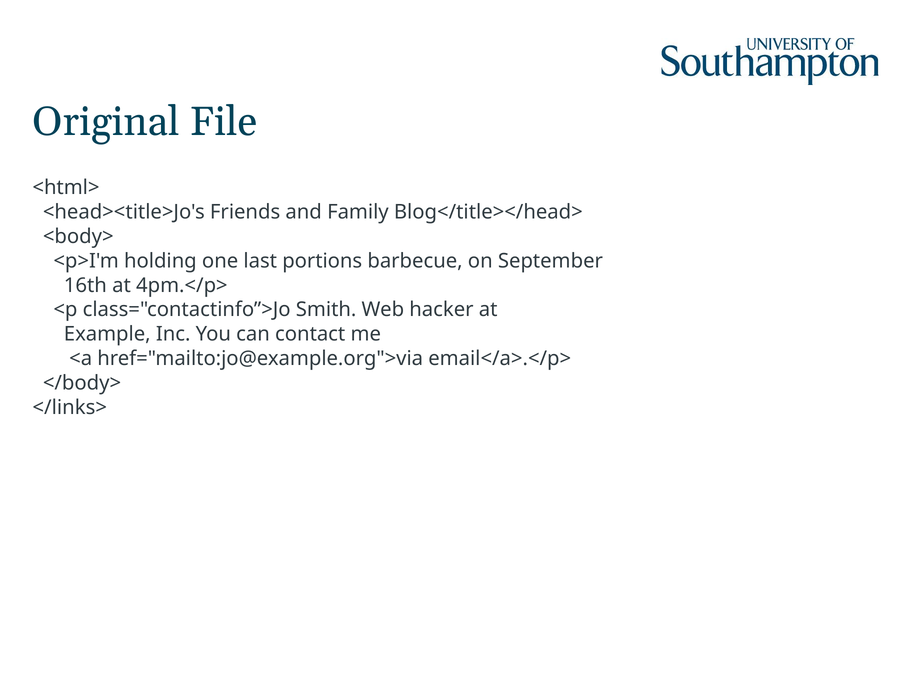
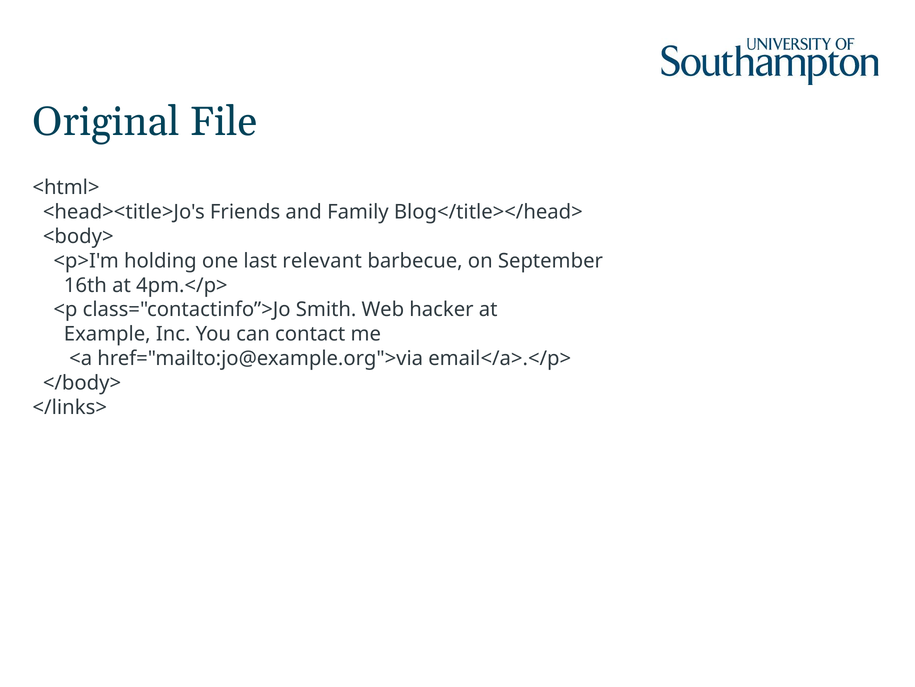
portions: portions -> relevant
